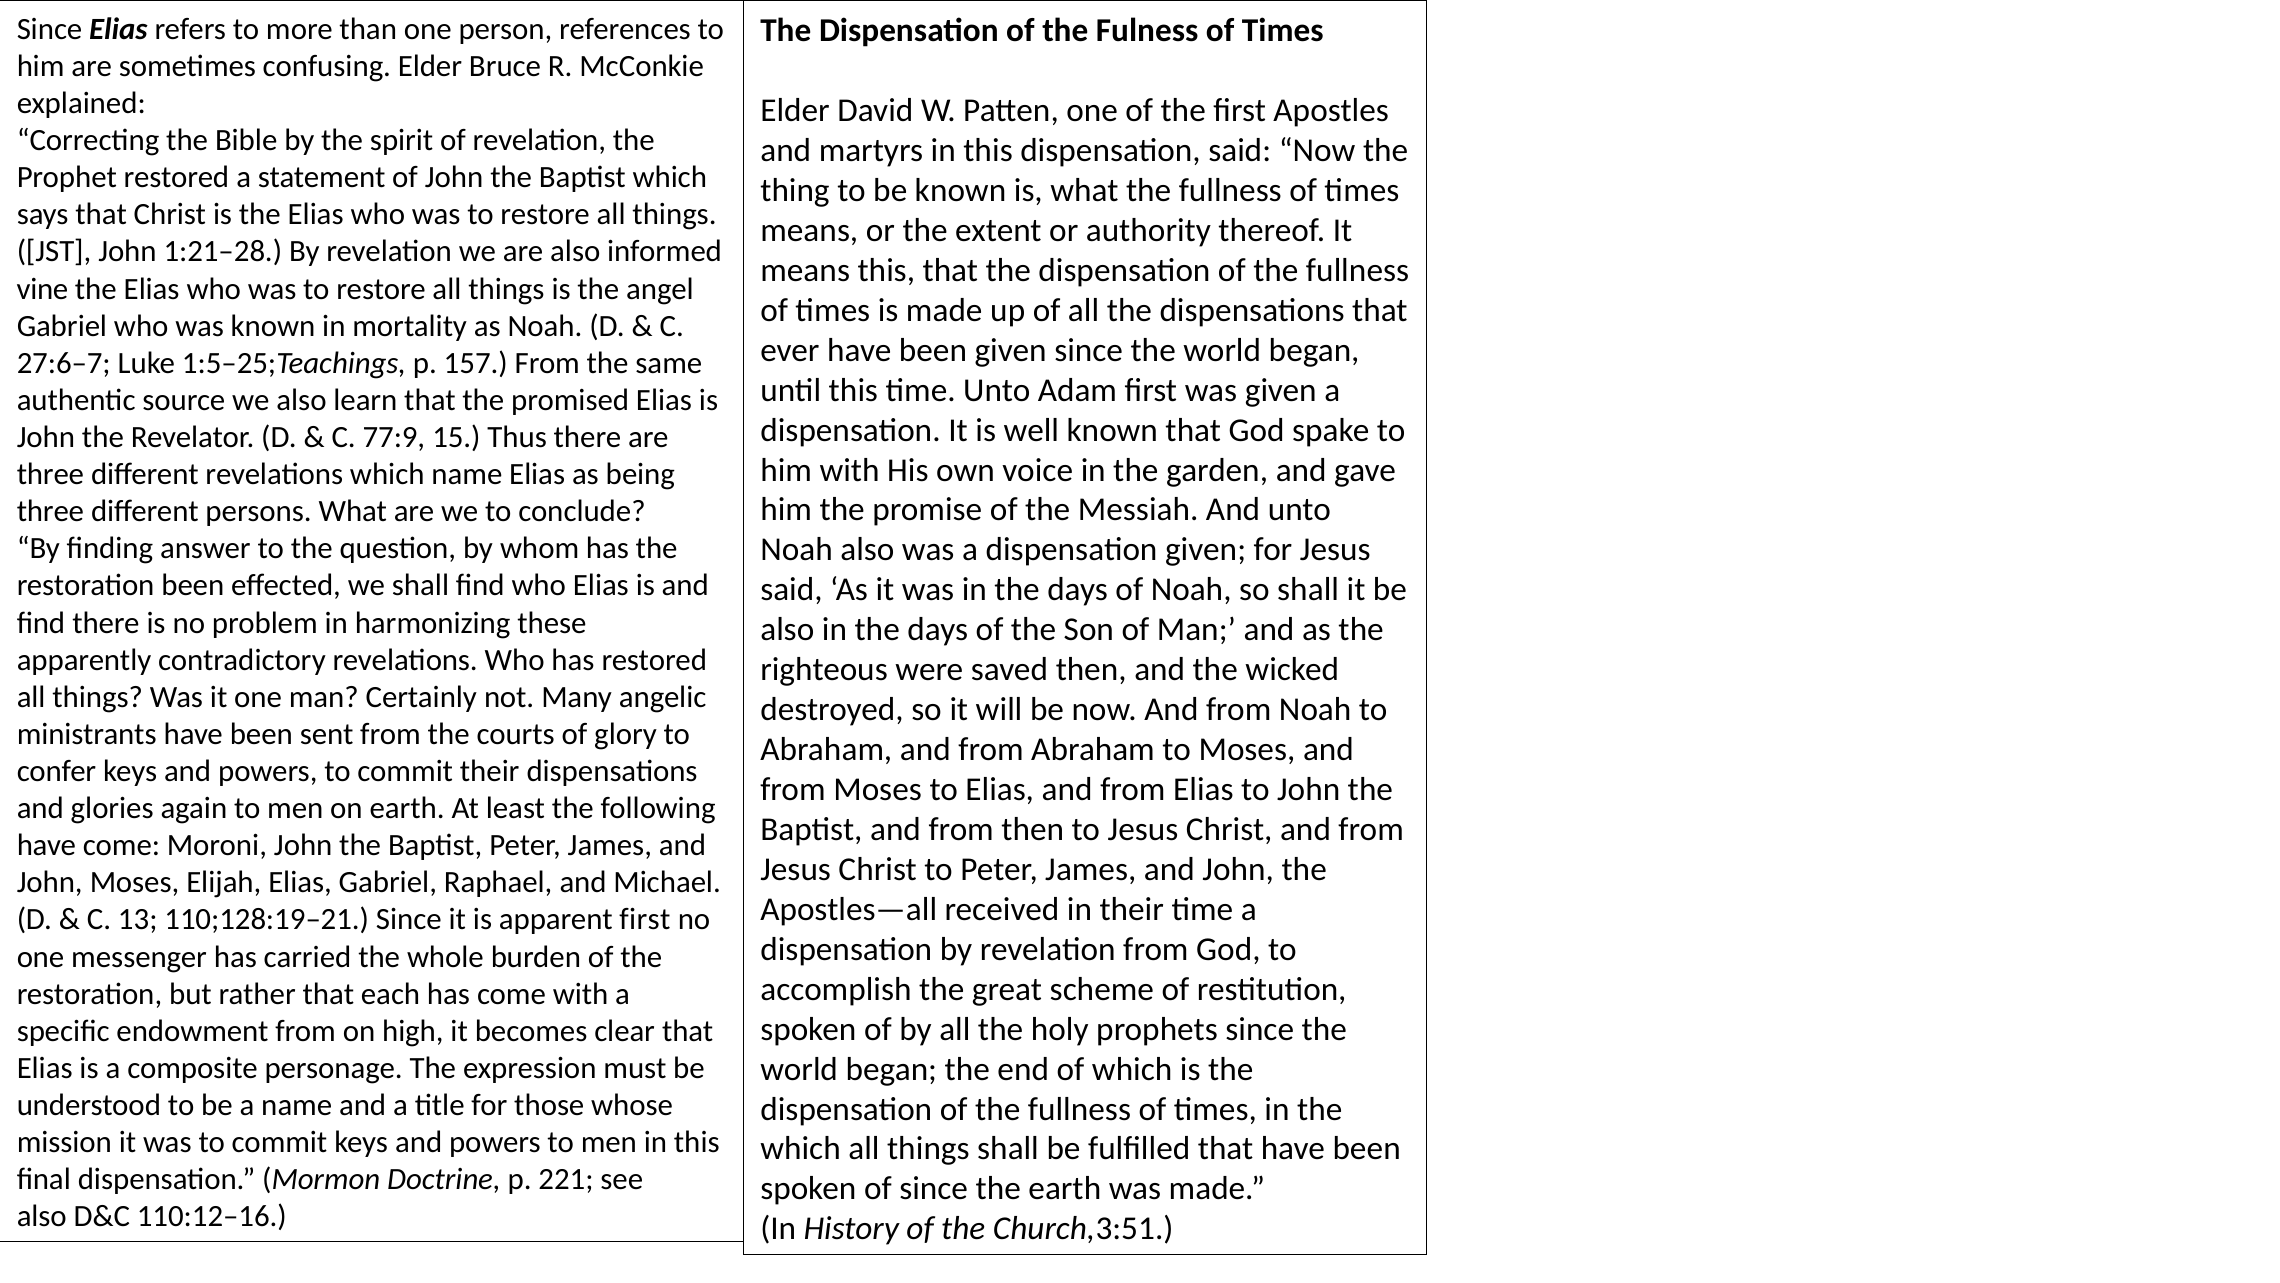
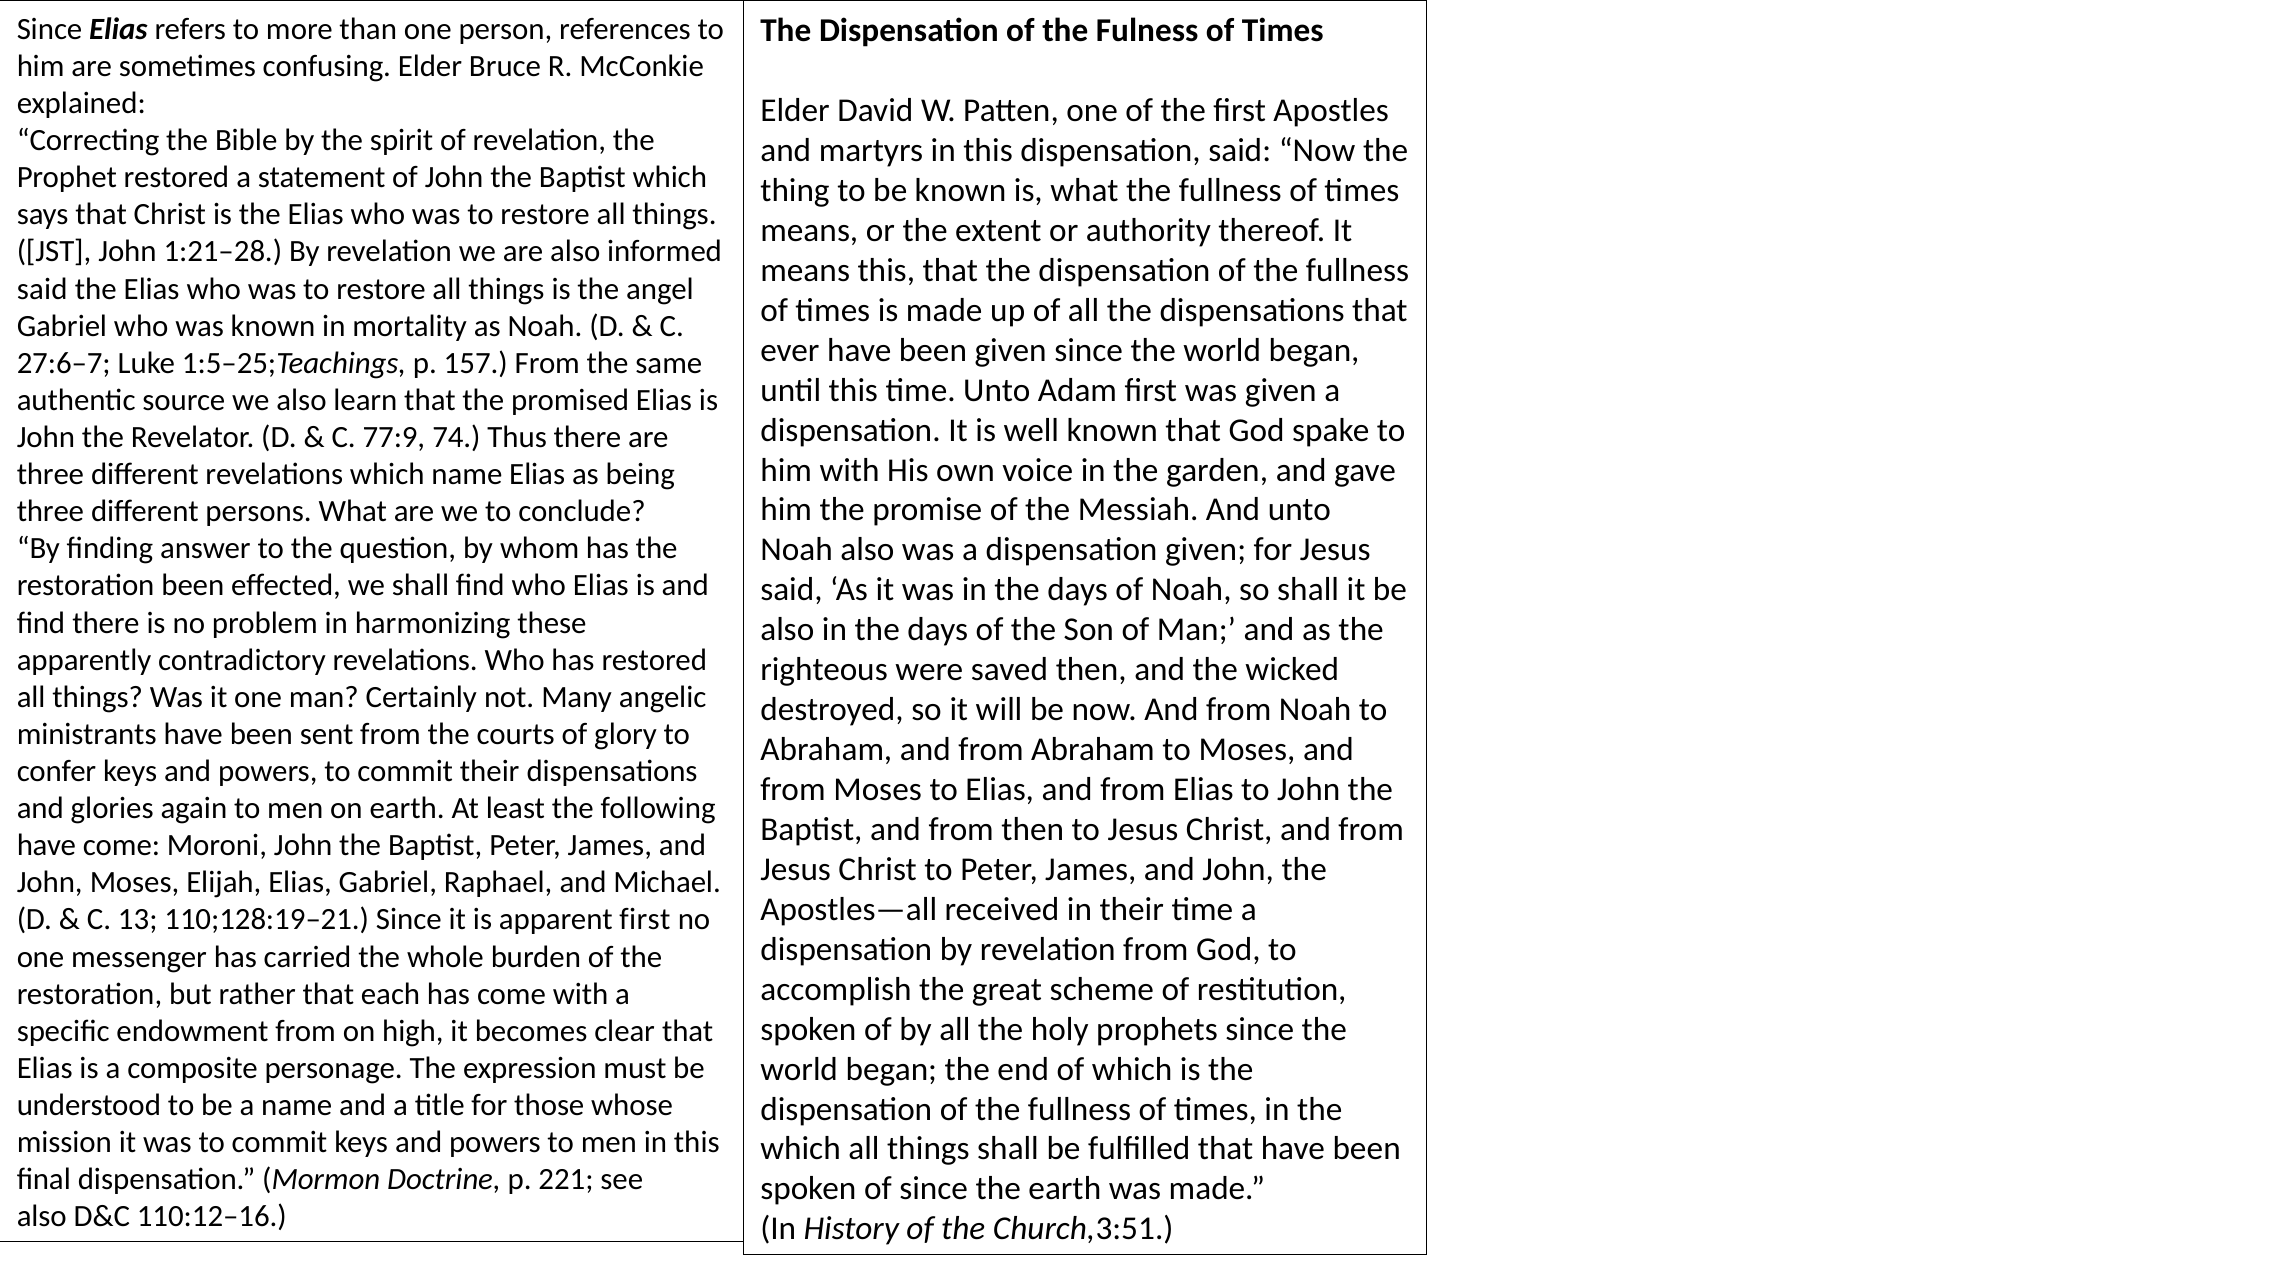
vine at (42, 289): vine -> said
15: 15 -> 74
